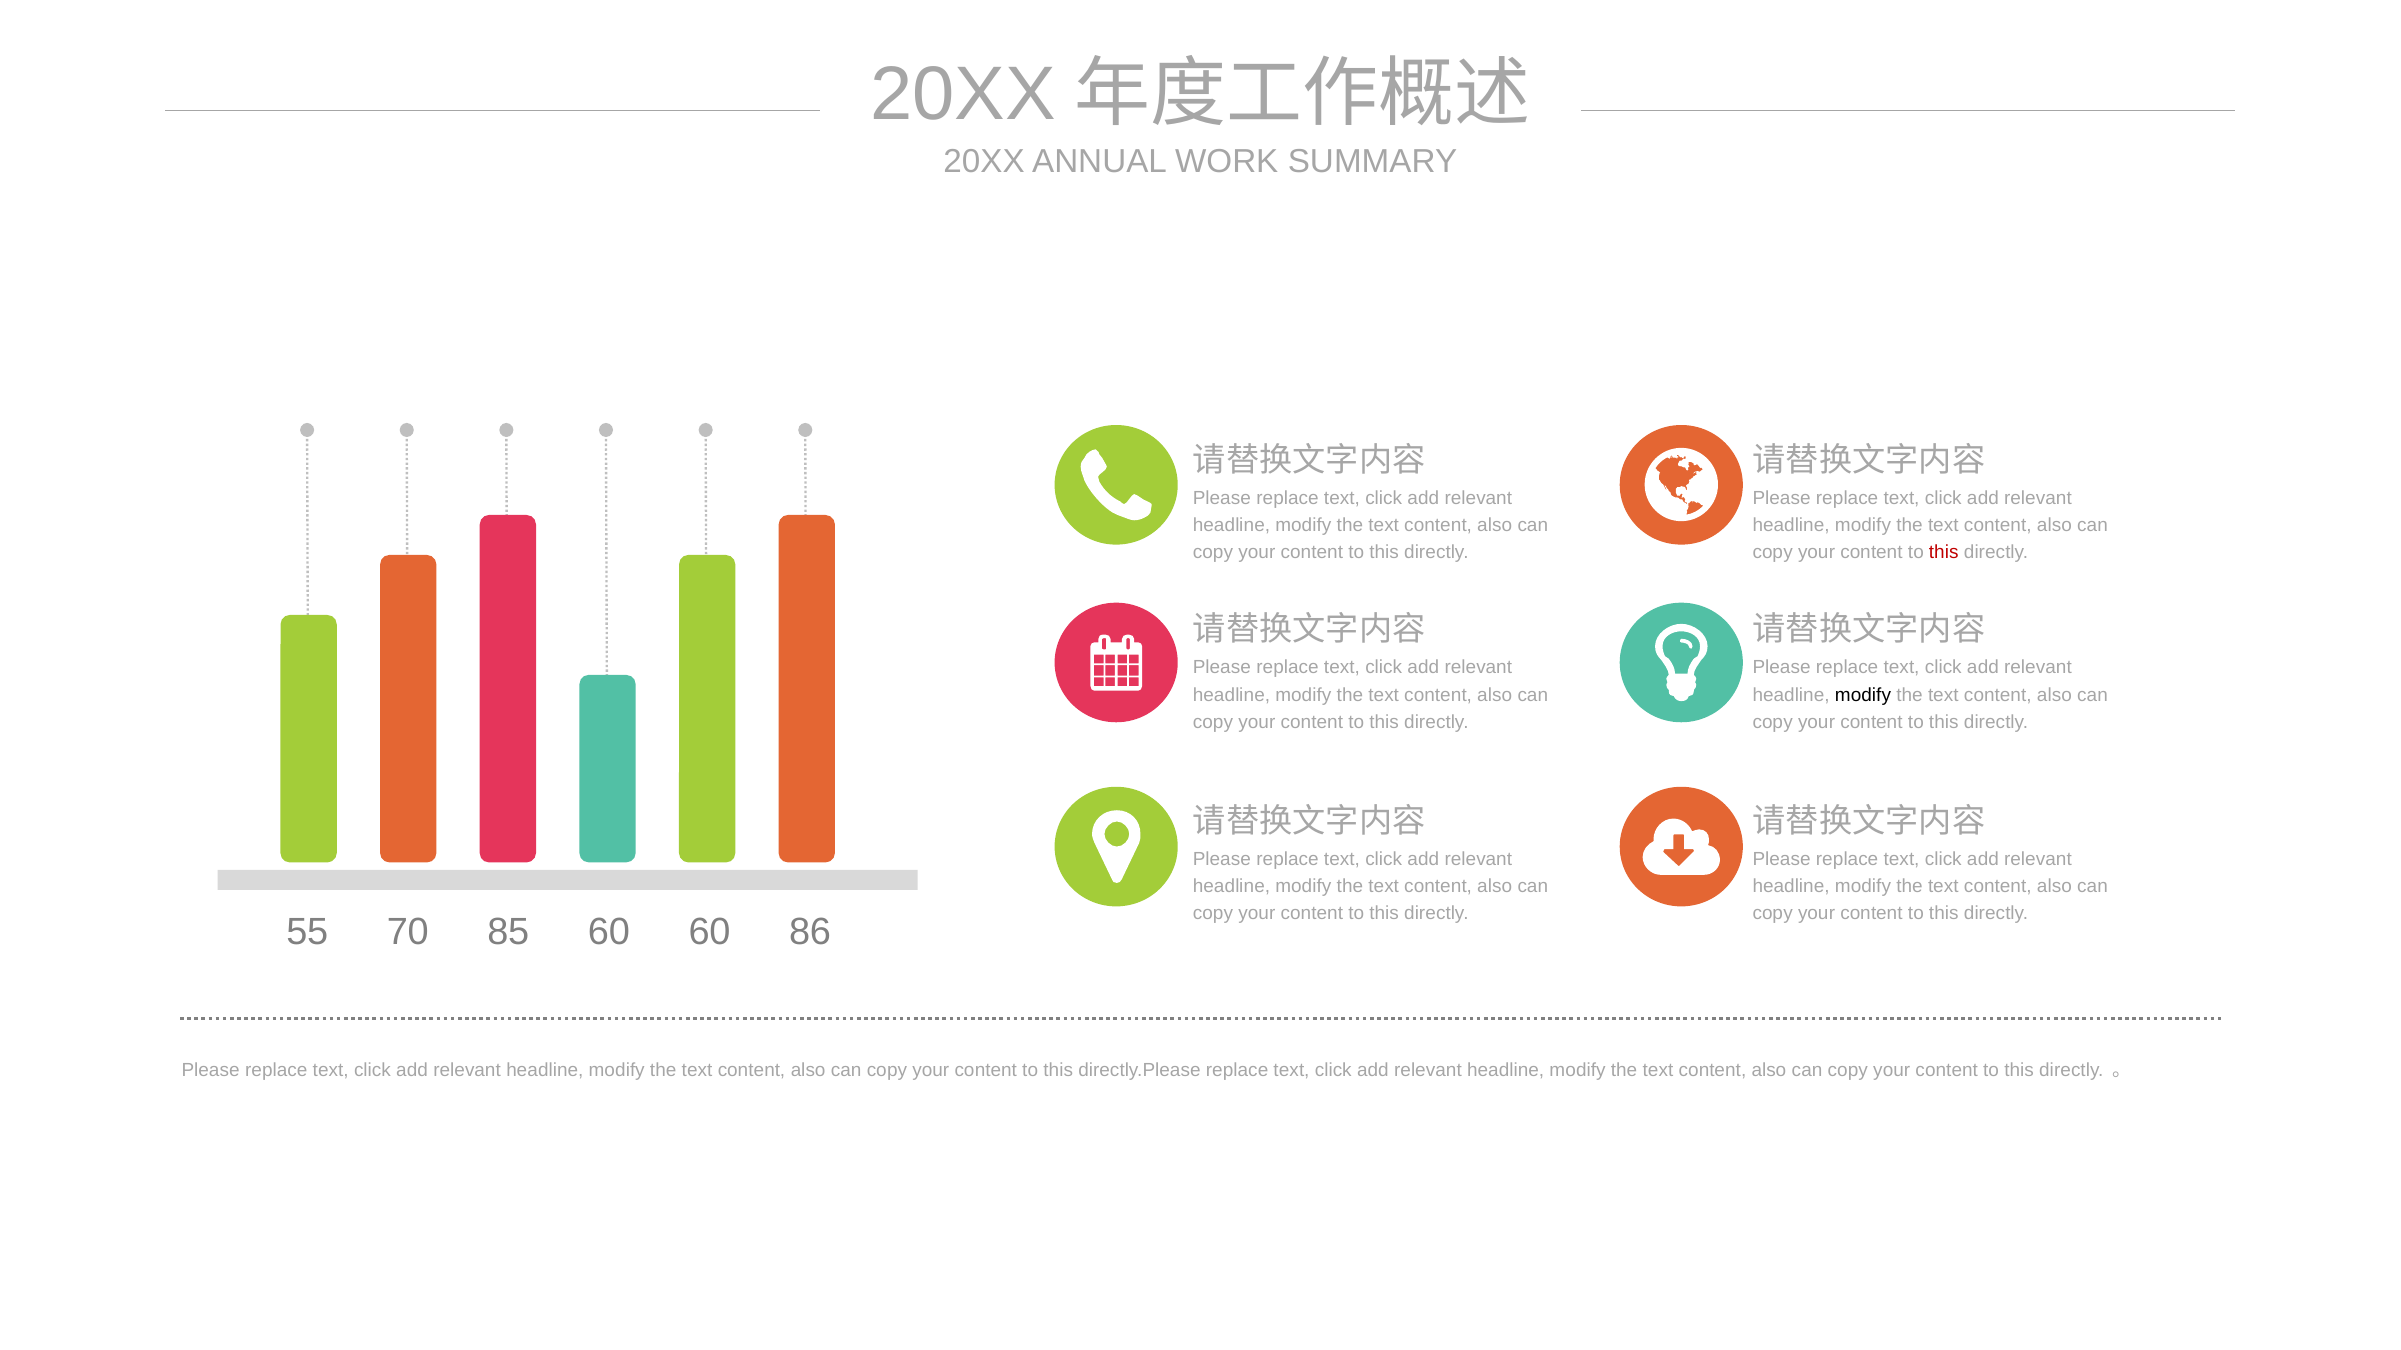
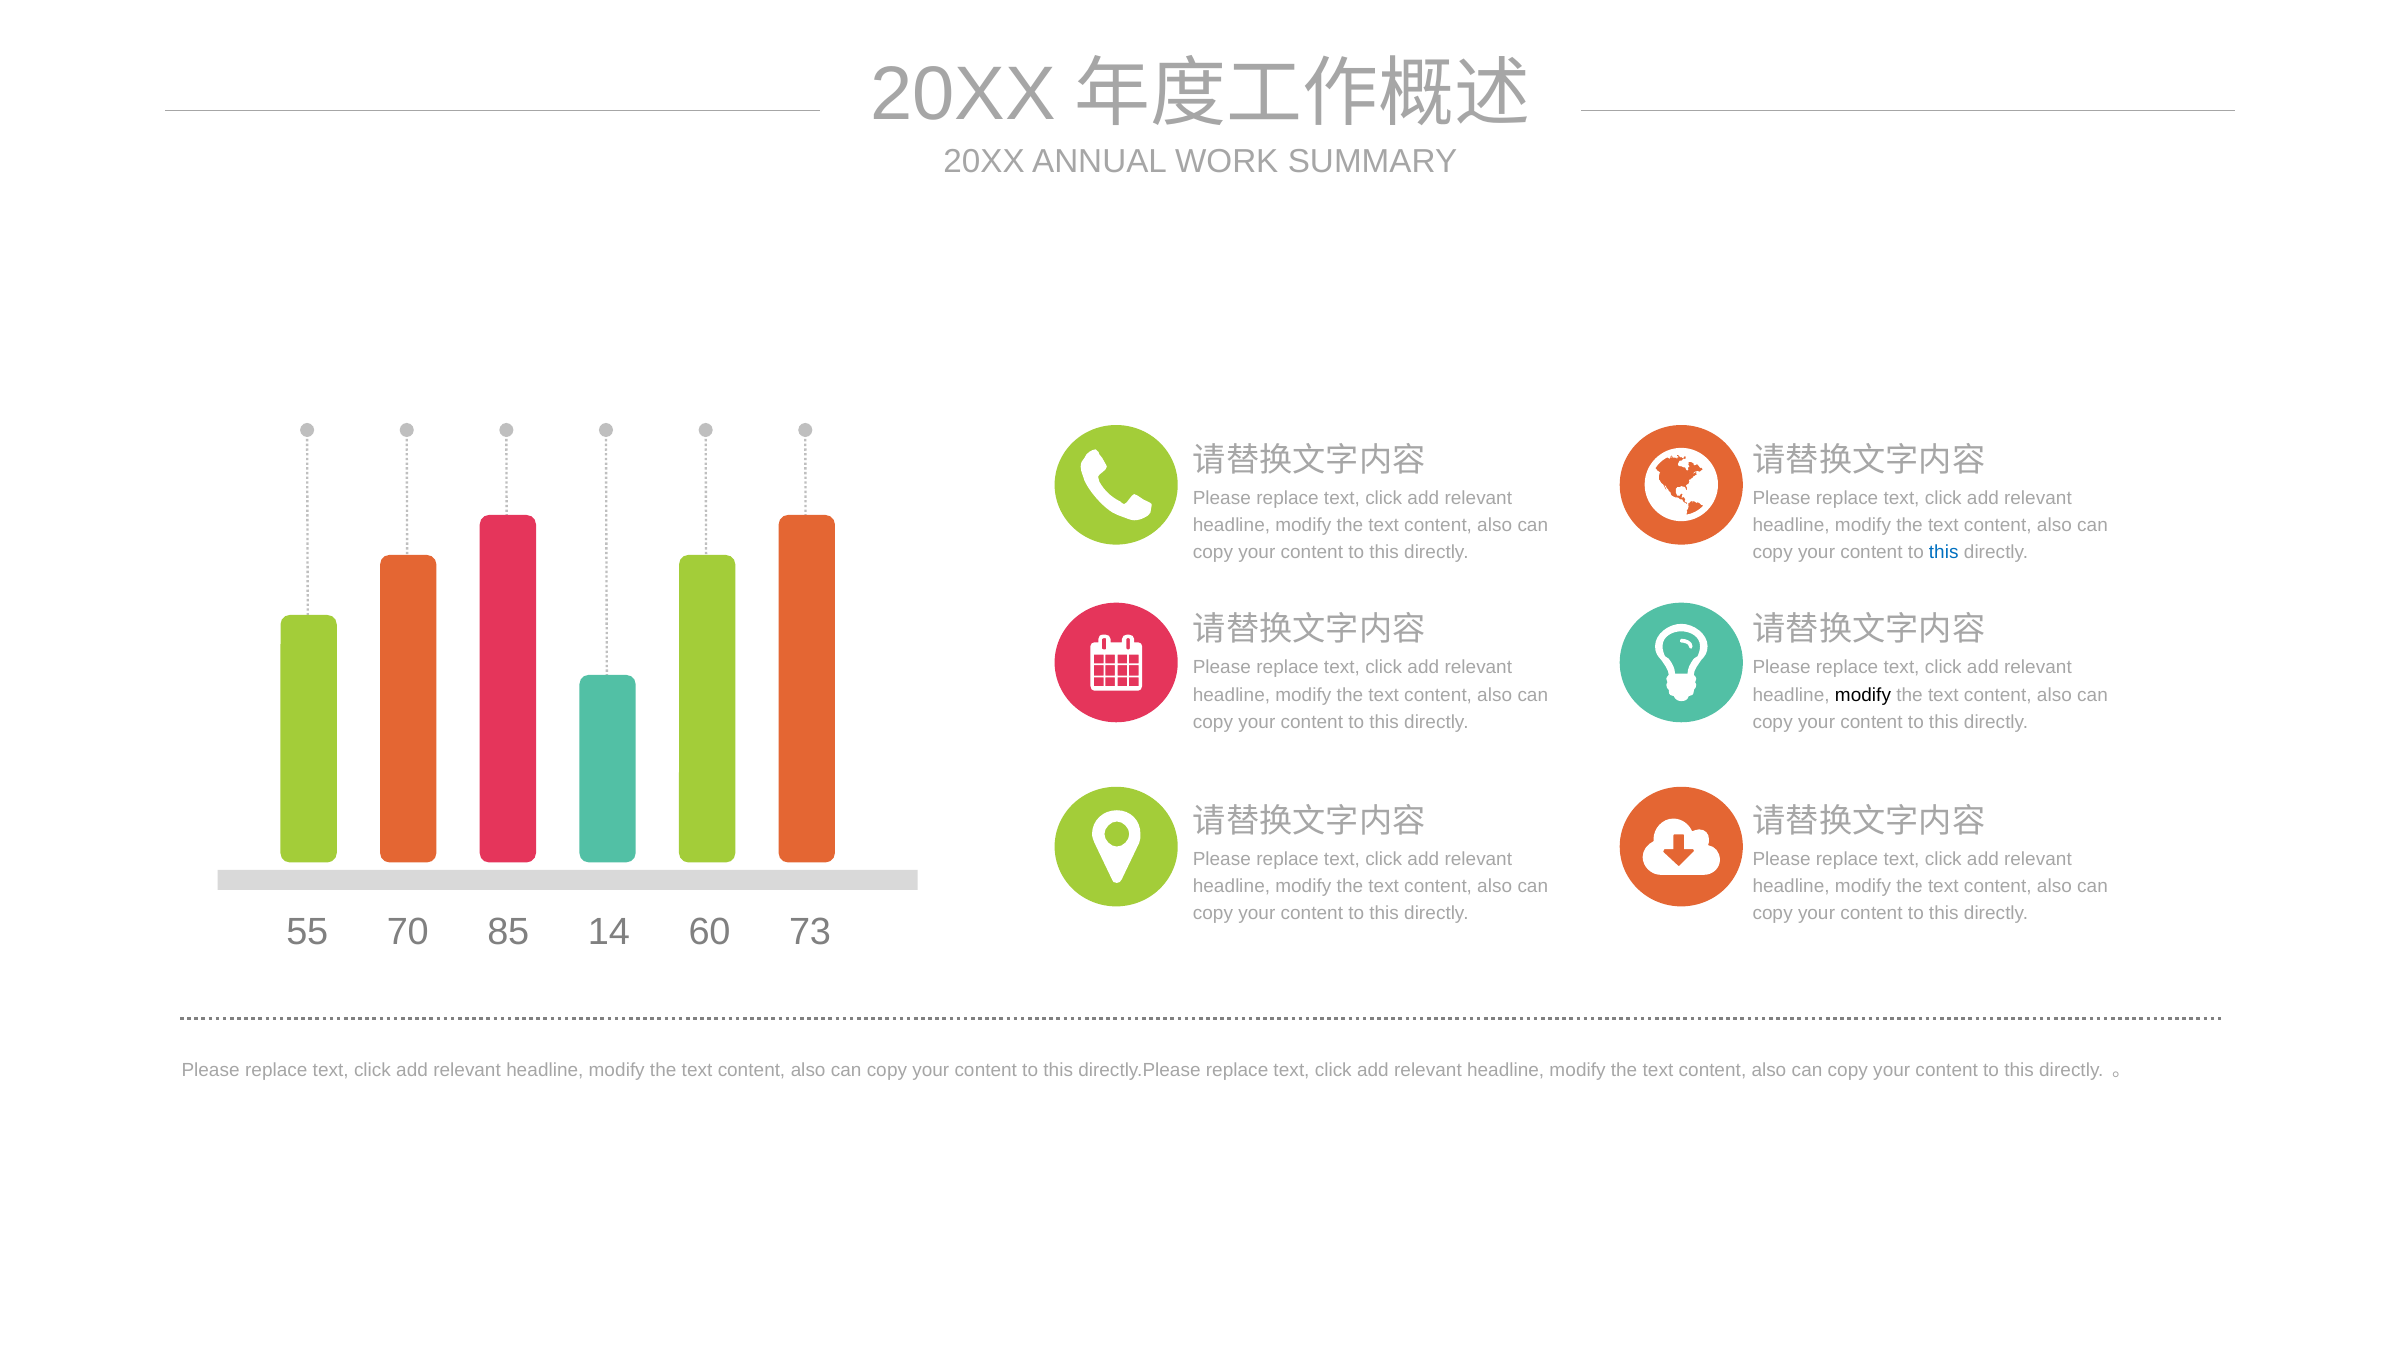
this at (1944, 553) colour: red -> blue
85 60: 60 -> 14
86: 86 -> 73
